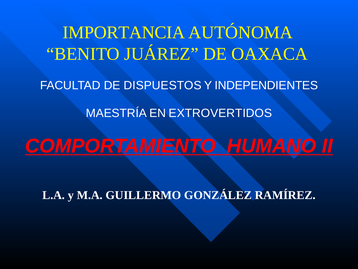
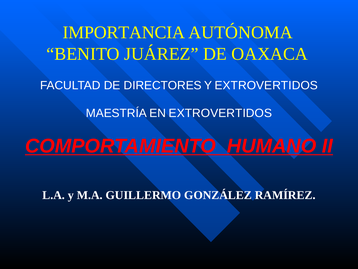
DISPUESTOS: DISPUESTOS -> DIRECTORES
Y INDEPENDIENTES: INDEPENDIENTES -> EXTROVERTIDOS
